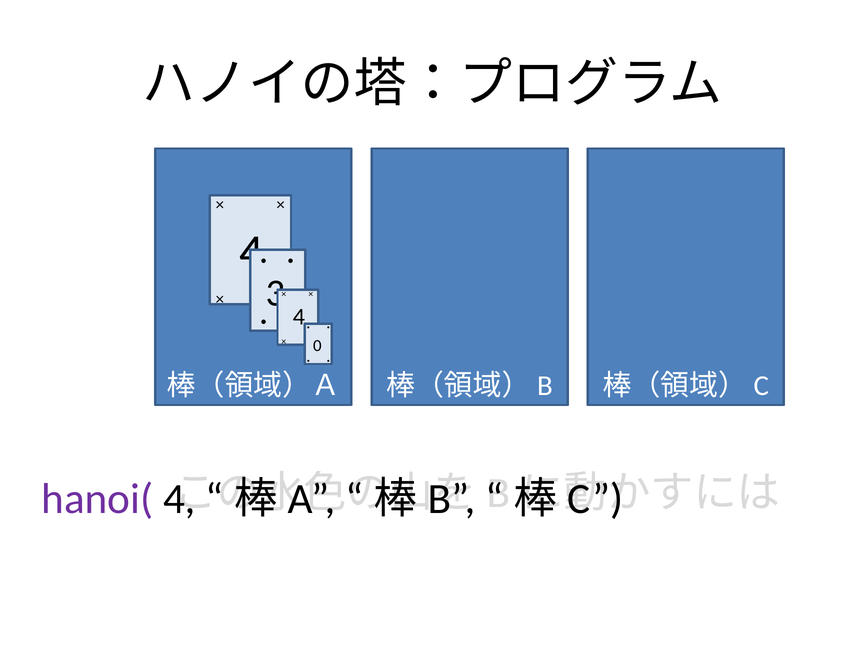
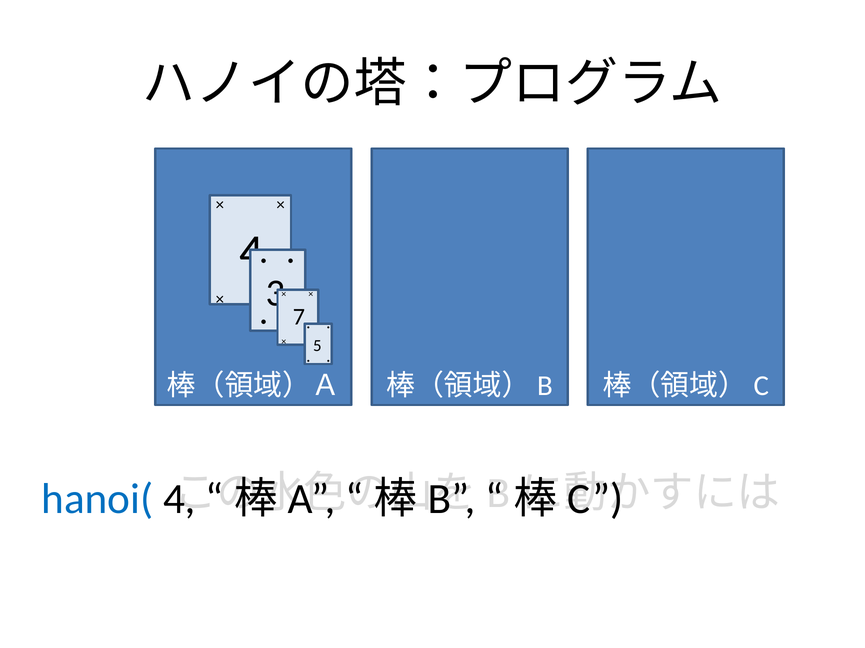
4 at (299, 317): 4 -> 7
0: 0 -> 5
hanoi( colour: purple -> blue
